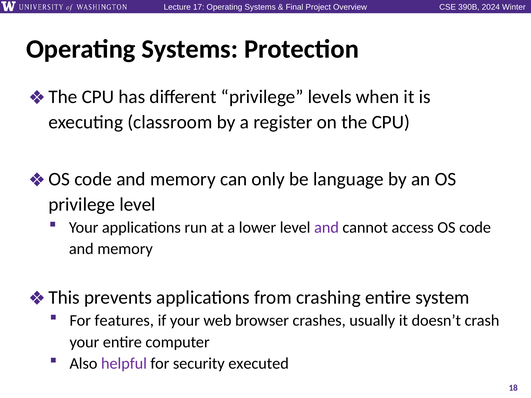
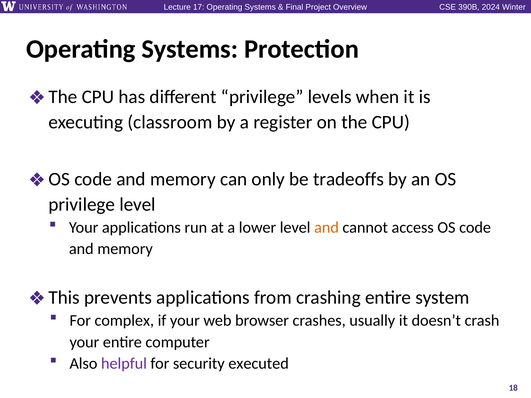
language: language -> tradeoffs
and at (326, 228) colour: purple -> orange
features: features -> complex
